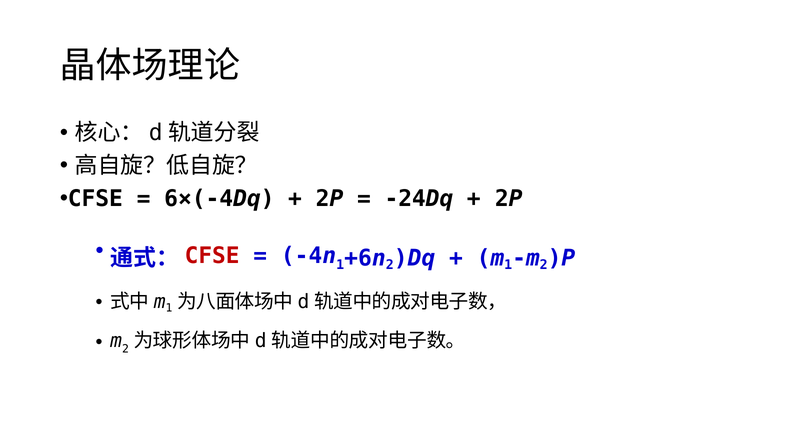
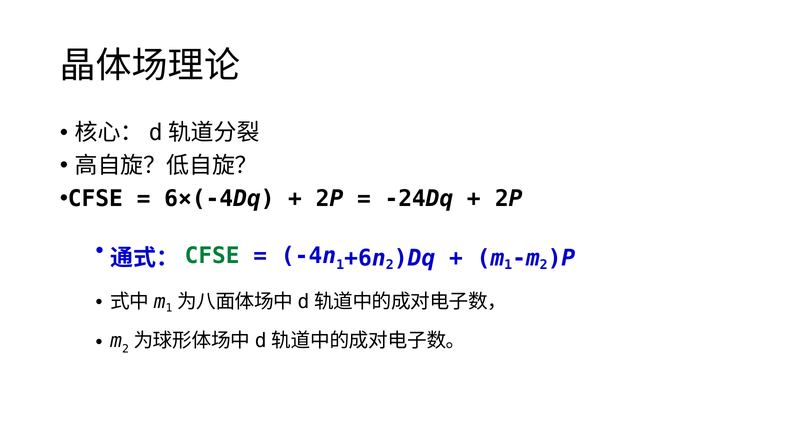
CFSE at (212, 256) colour: red -> green
